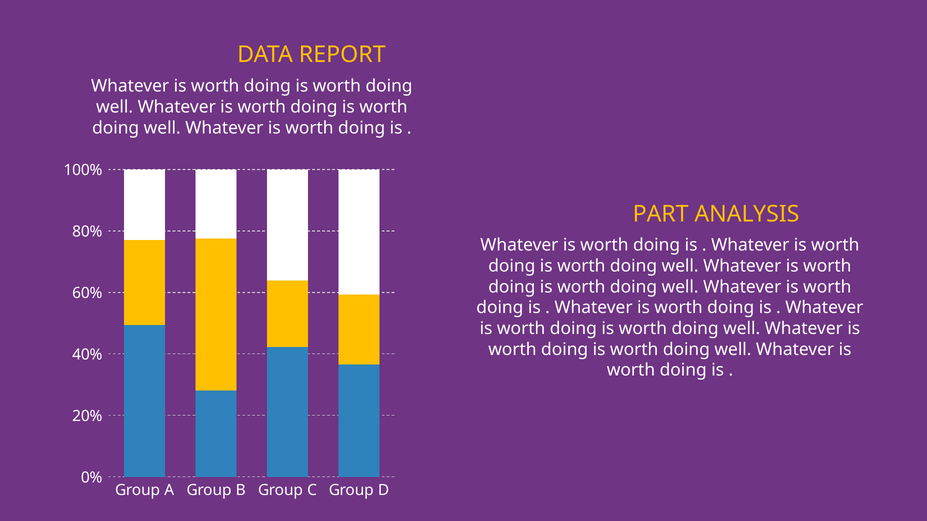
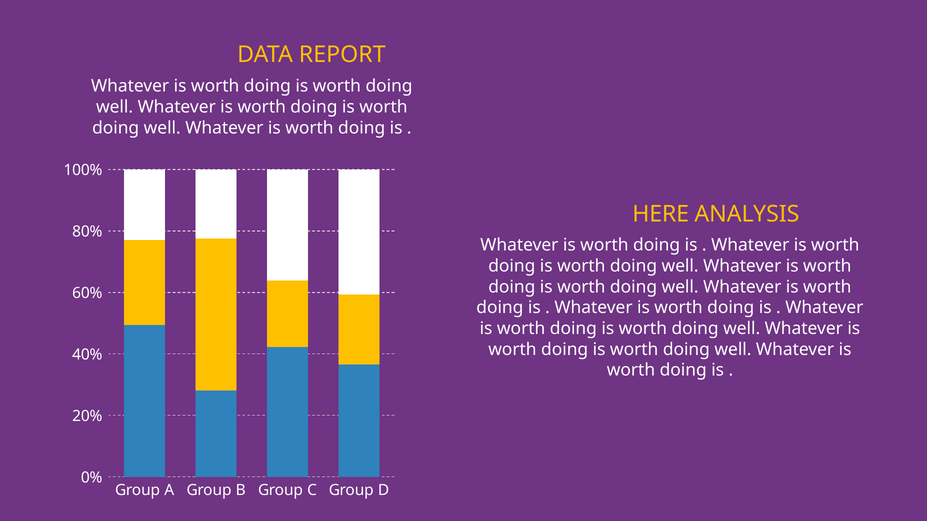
PART: PART -> HERE
